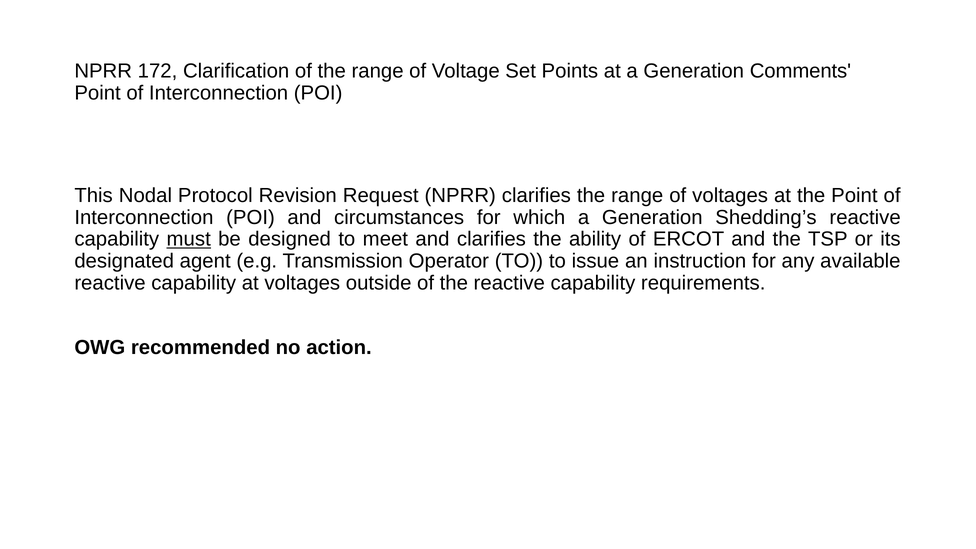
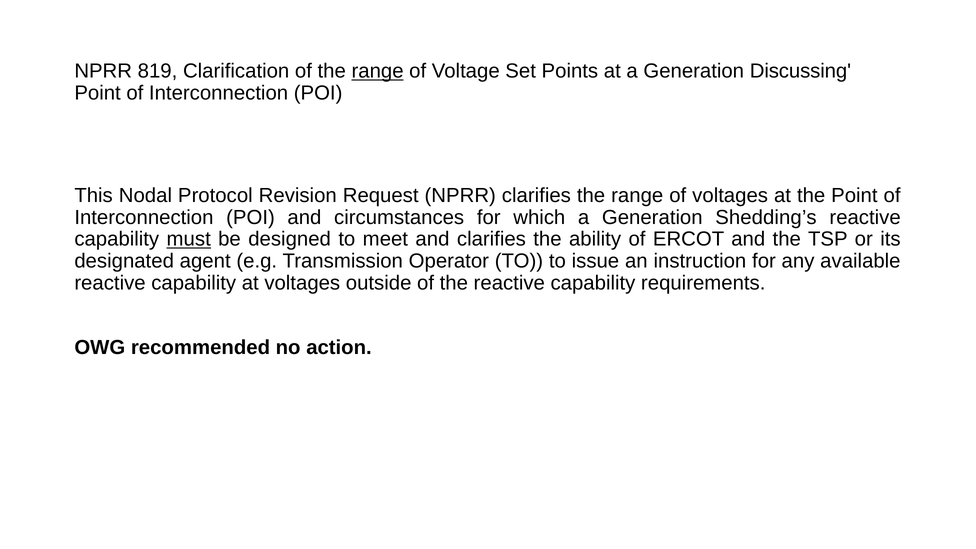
172: 172 -> 819
range at (378, 71) underline: none -> present
Comments: Comments -> Discussing
